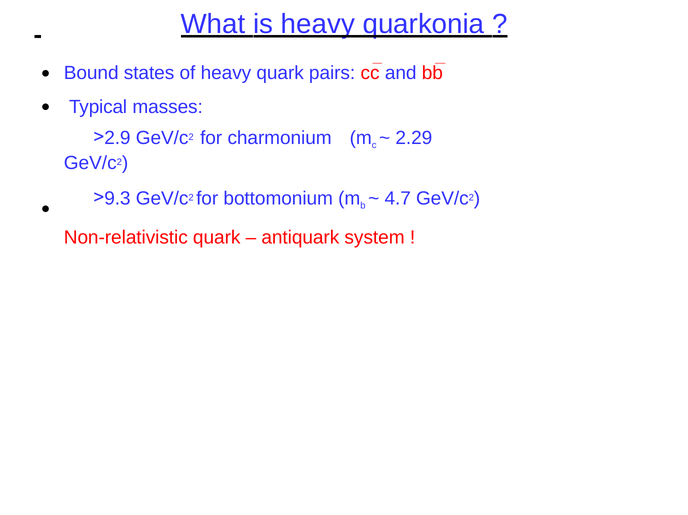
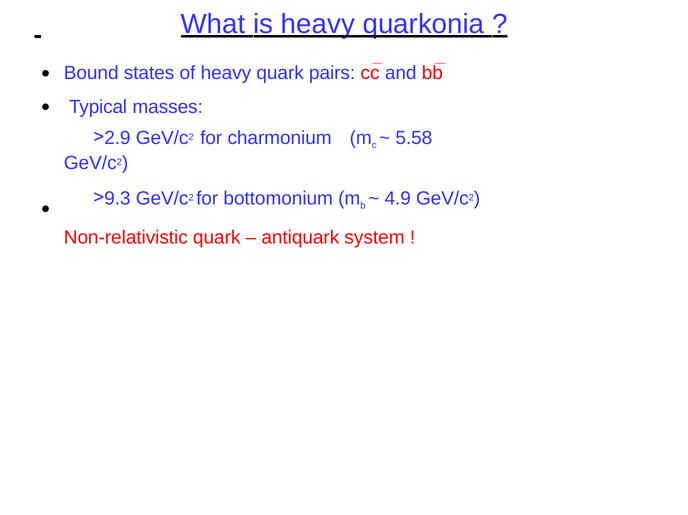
2.29: 2.29 -> 5.58
4.7: 4.7 -> 4.9
